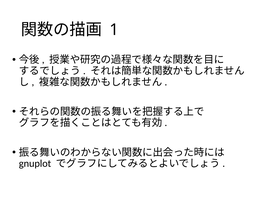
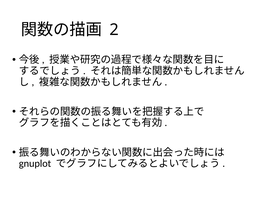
1: 1 -> 2
